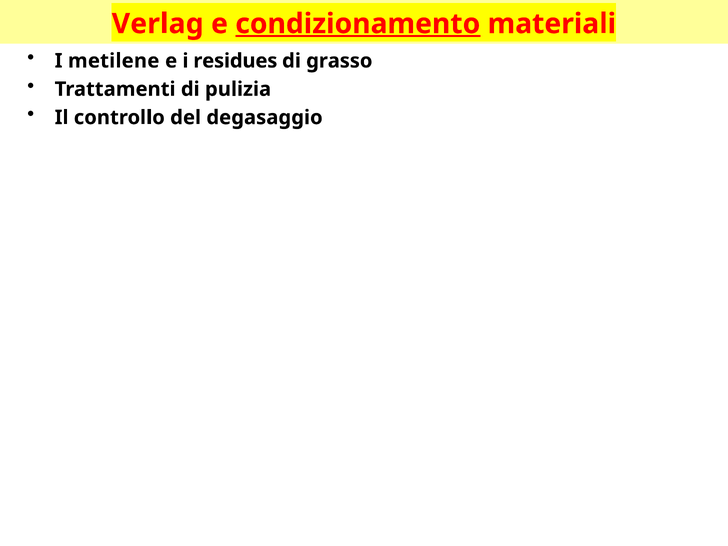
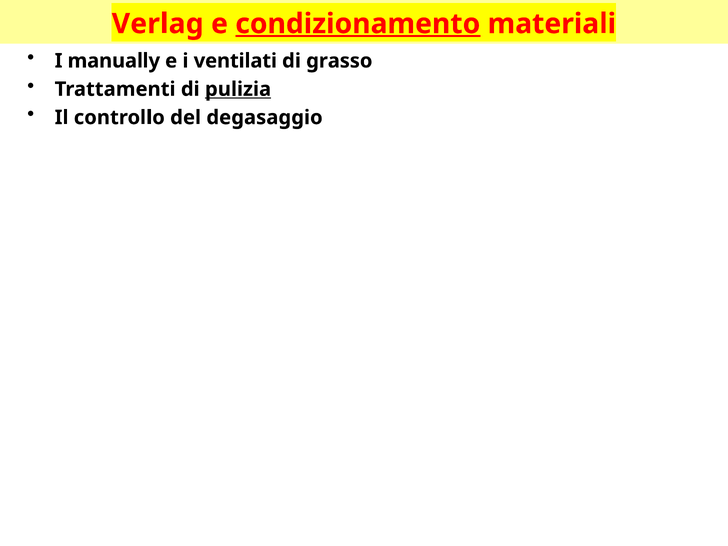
metilene: metilene -> manually
residues: residues -> ventilati
pulizia underline: none -> present
